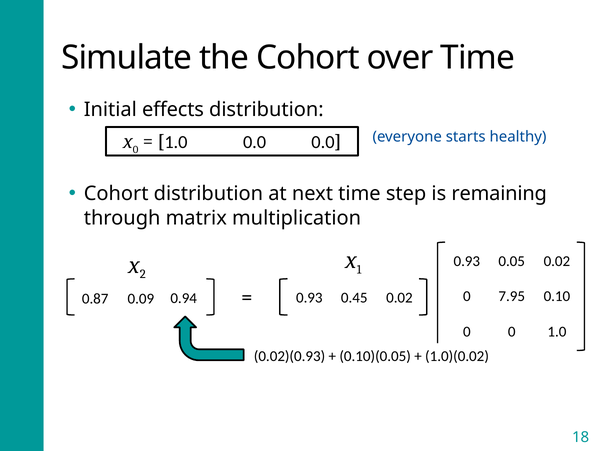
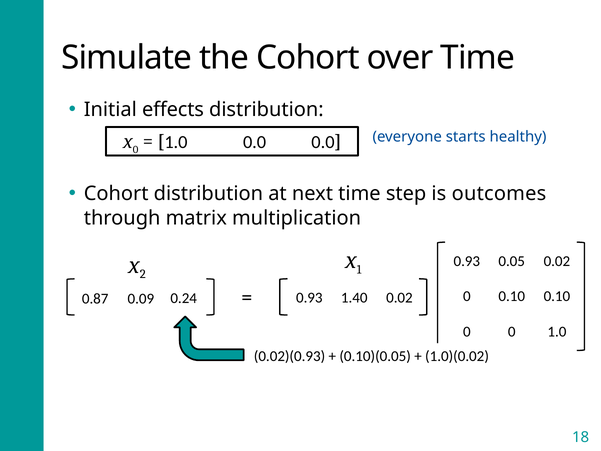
remaining: remaining -> outcomes
7.95 at (512, 296): 7.95 -> 0.10
0.45: 0.45 -> 1.40
0.94: 0.94 -> 0.24
